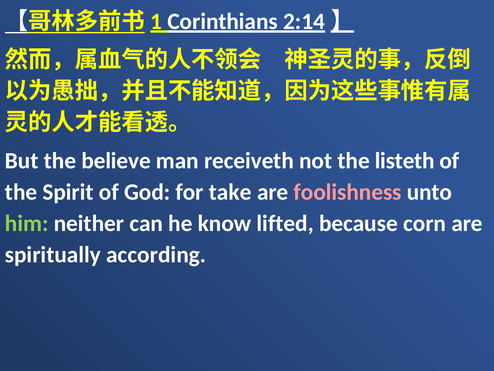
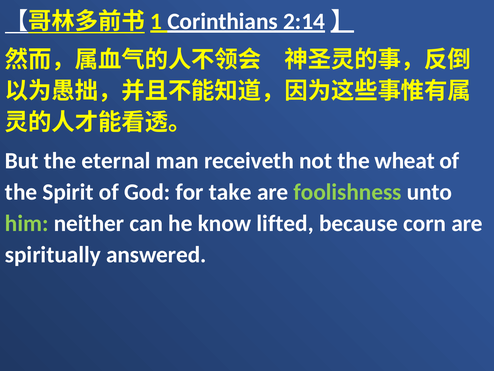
believe: believe -> eternal
listeth: listeth -> wheat
foolishness colour: pink -> light green
according: according -> answered
